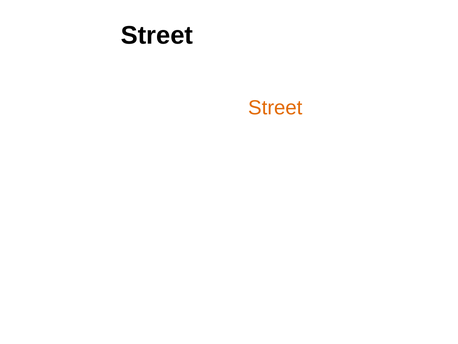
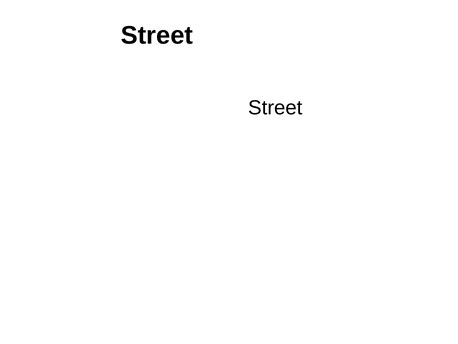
Street at (275, 108) colour: orange -> black
